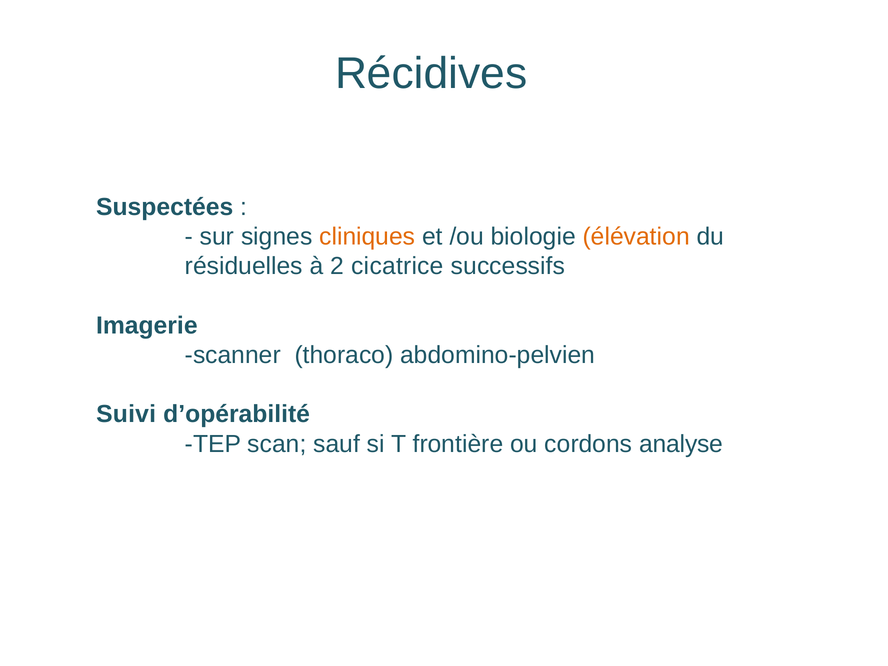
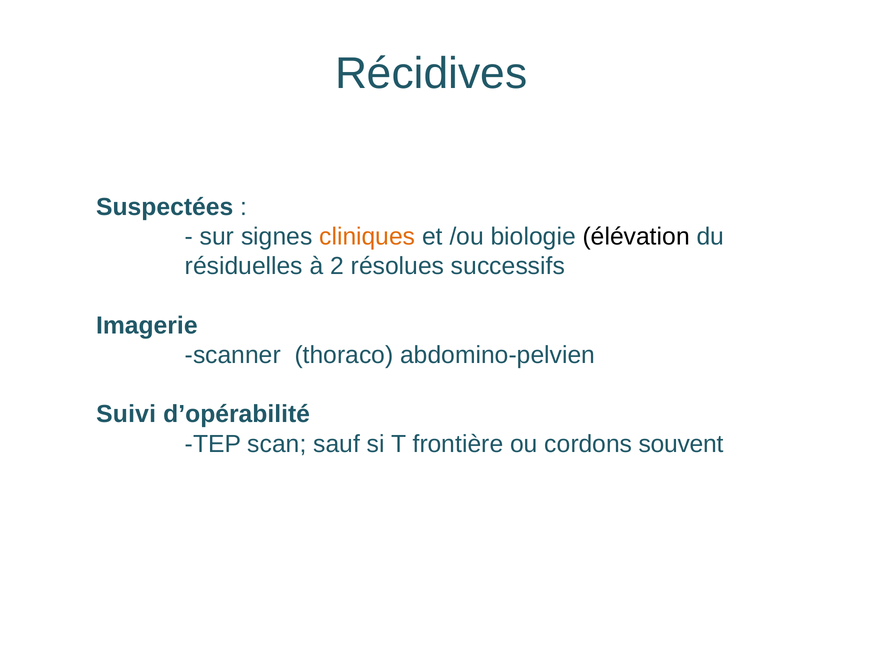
élévation colour: orange -> black
cicatrice: cicatrice -> résolues
analyse: analyse -> souvent
